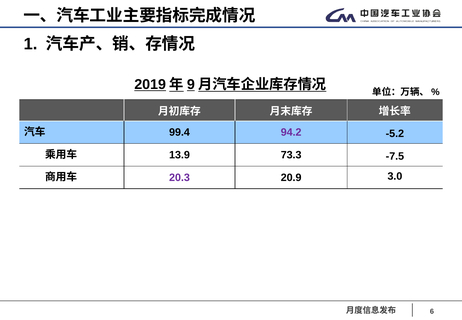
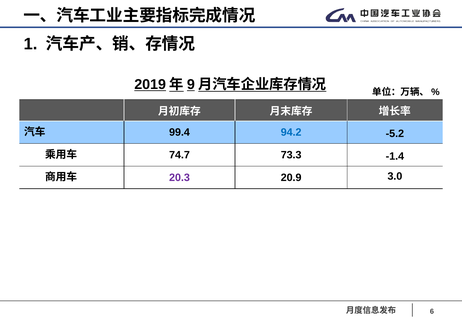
94.2 colour: purple -> blue
13.9: 13.9 -> 74.7
-7.5: -7.5 -> -1.4
